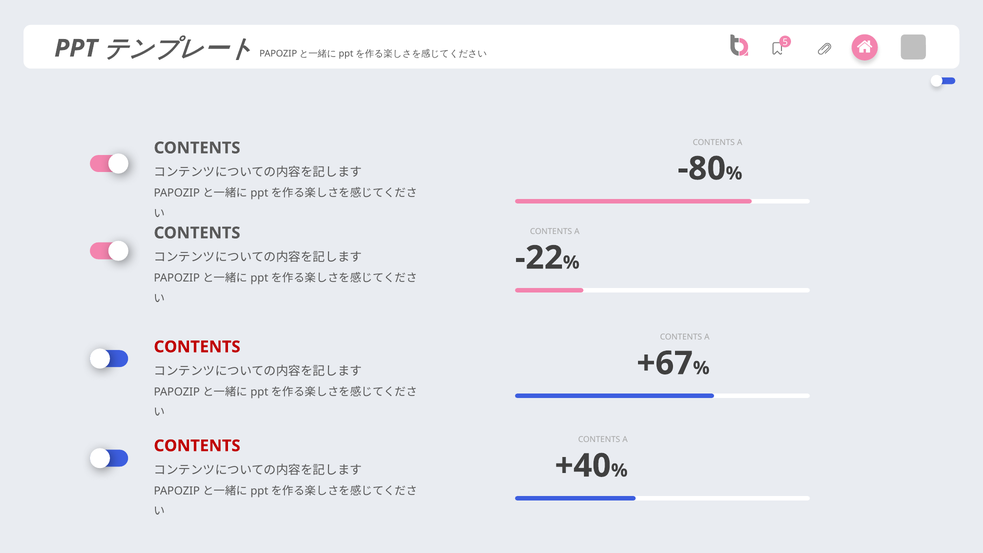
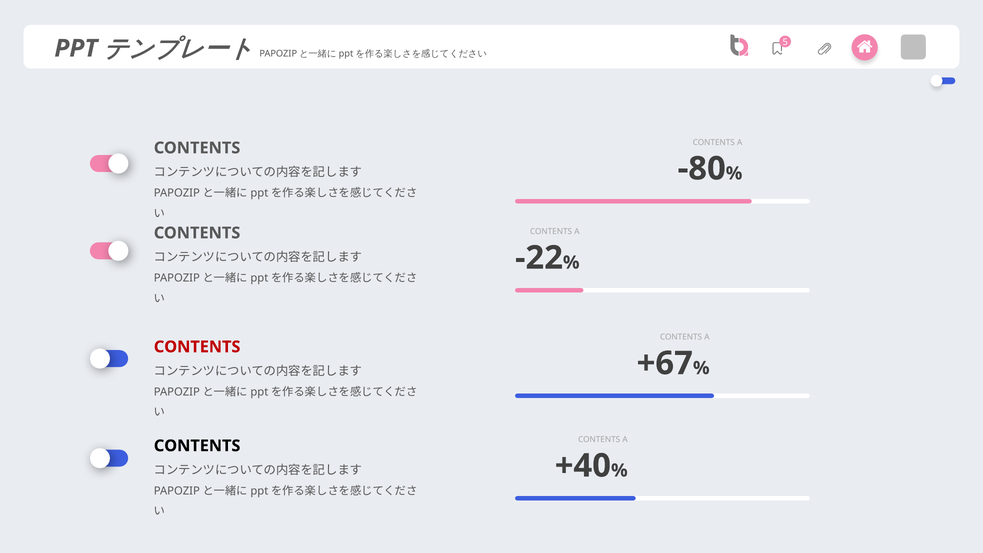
CONTENTS at (197, 446) colour: red -> black
